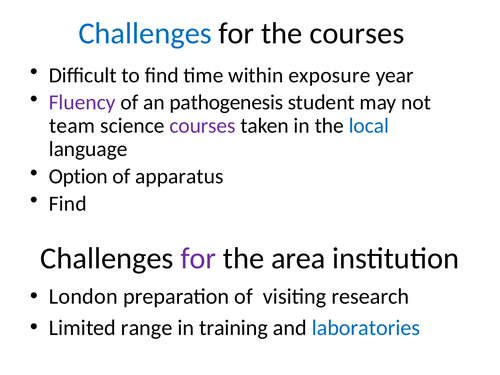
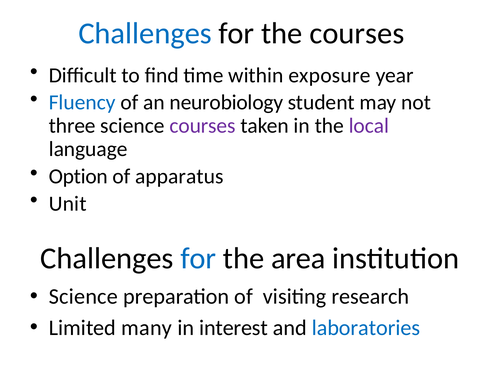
Fluency colour: purple -> blue
pathogenesis: pathogenesis -> neurobiology
team: team -> three
local colour: blue -> purple
Find at (68, 204): Find -> Unit
for at (198, 258) colour: purple -> blue
London at (83, 297): London -> Science
range: range -> many
training: training -> interest
